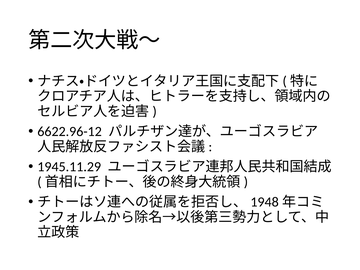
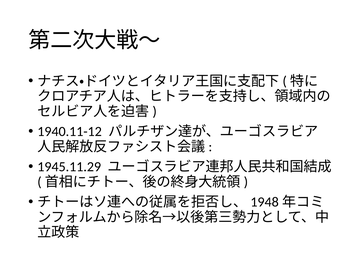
6622.96-12: 6622.96-12 -> 1940.11-12
